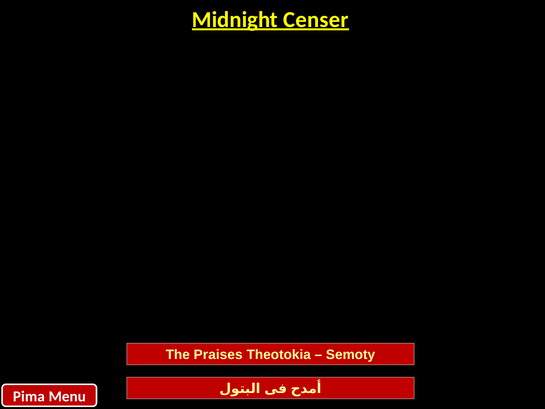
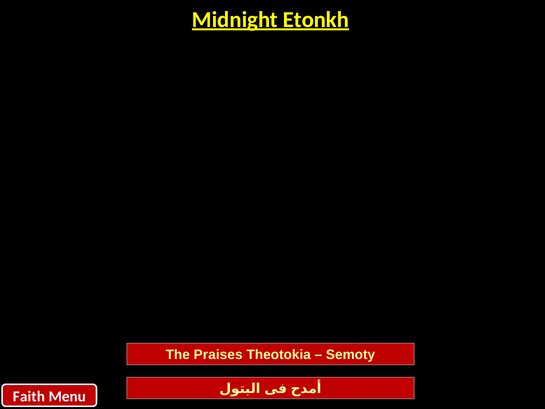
Censer: Censer -> Etonkh
Pima: Pima -> Faith
